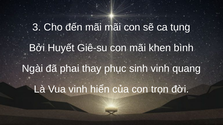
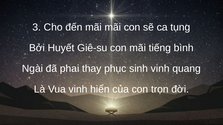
khen: khen -> tiếng
